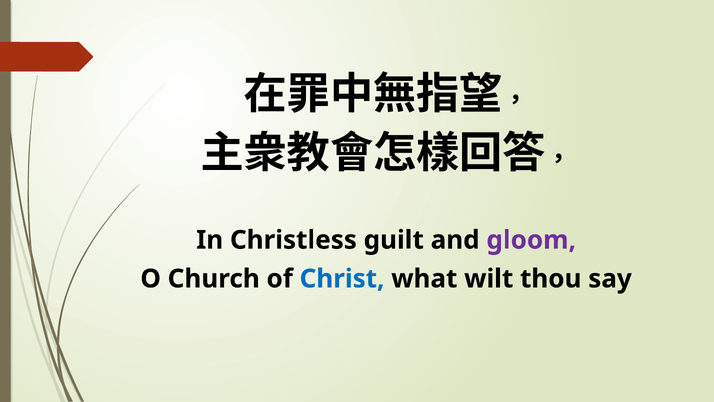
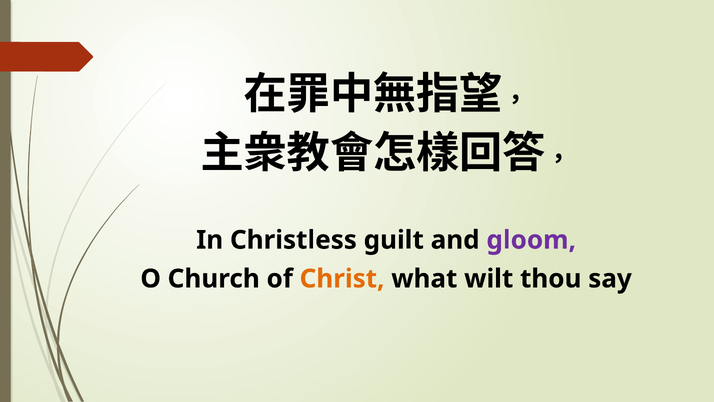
Christ colour: blue -> orange
